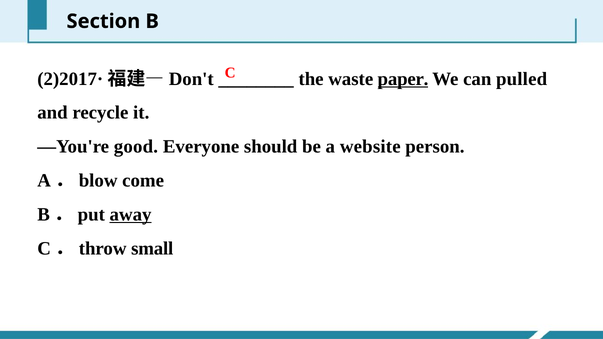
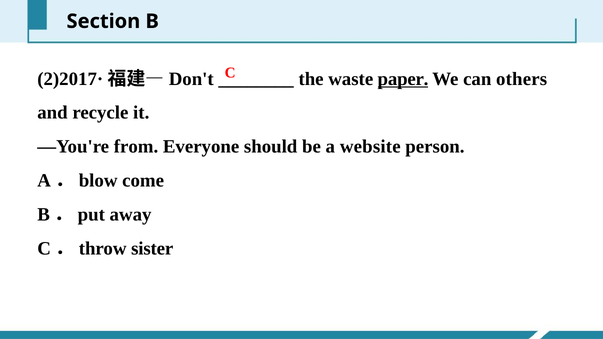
pulled: pulled -> others
good: good -> from
away underline: present -> none
small: small -> sister
